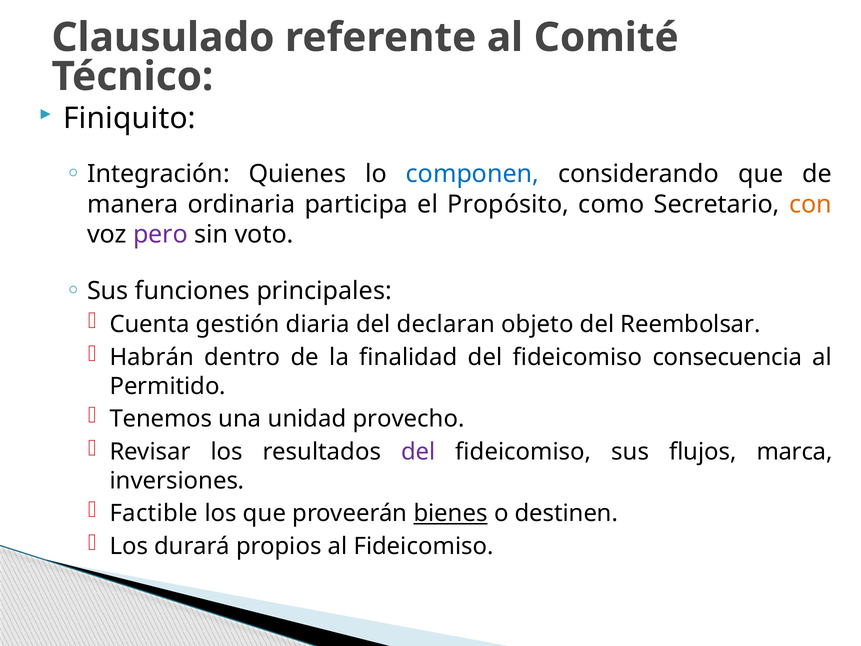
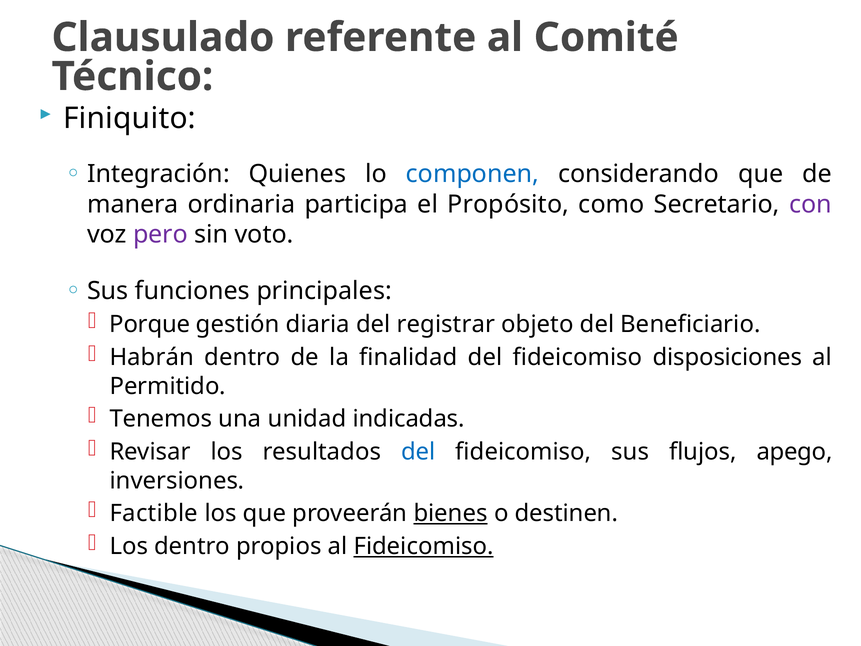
con colour: orange -> purple
Cuenta: Cuenta -> Porque
declaran: declaran -> registrar
Reembolsar: Reembolsar -> Beneficiario
consecuencia: consecuencia -> disposiciones
provecho: provecho -> indicadas
del at (418, 452) colour: purple -> blue
marca: marca -> apego
Los durará: durará -> dentro
Fideicomiso at (424, 546) underline: none -> present
